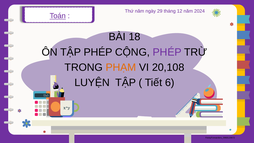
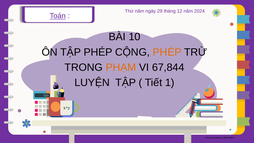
18: 18 -> 10
PHÉP at (167, 52) colour: purple -> orange
20,108: 20,108 -> 67,844
6: 6 -> 1
